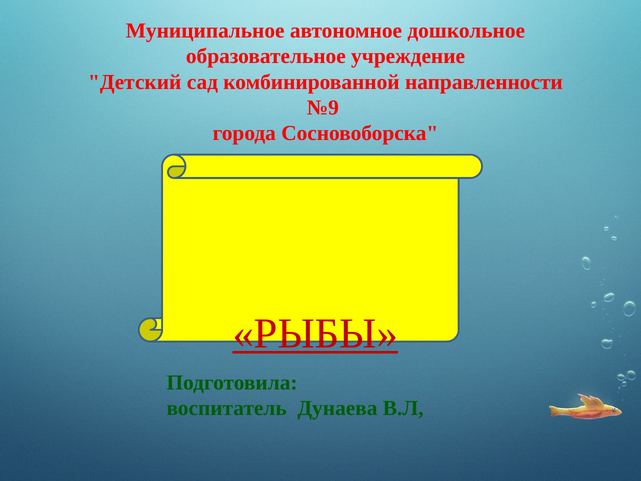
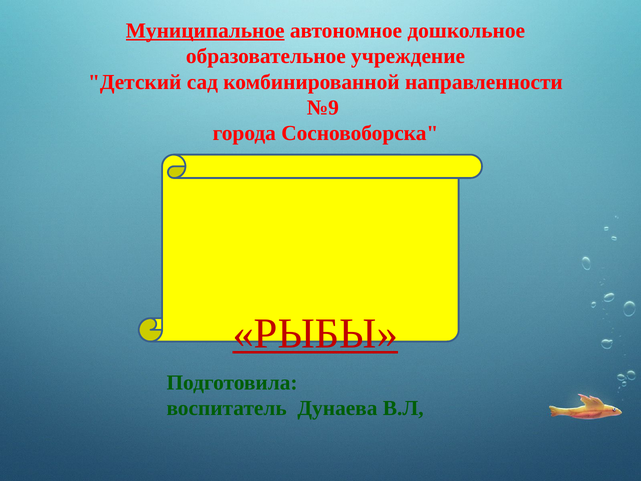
Муниципальное underline: none -> present
